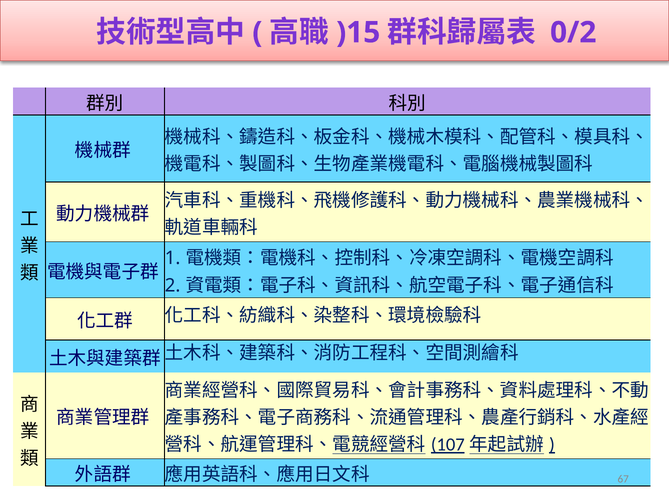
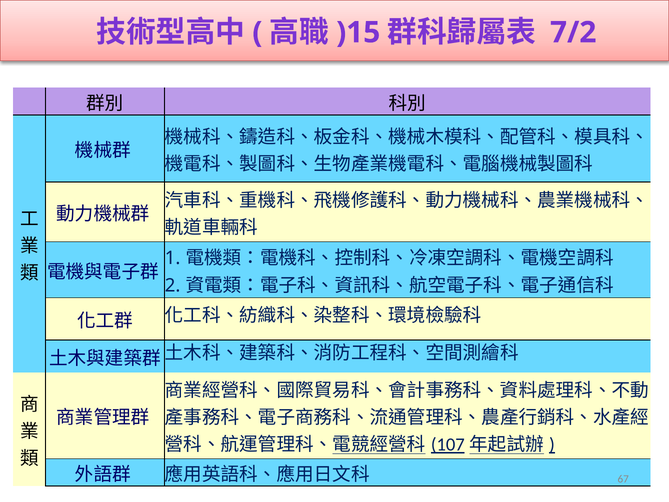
0/2: 0/2 -> 7/2
